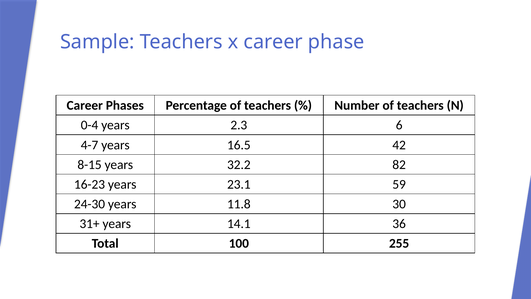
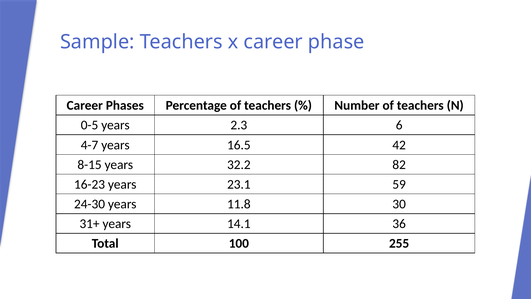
0-4: 0-4 -> 0-5
